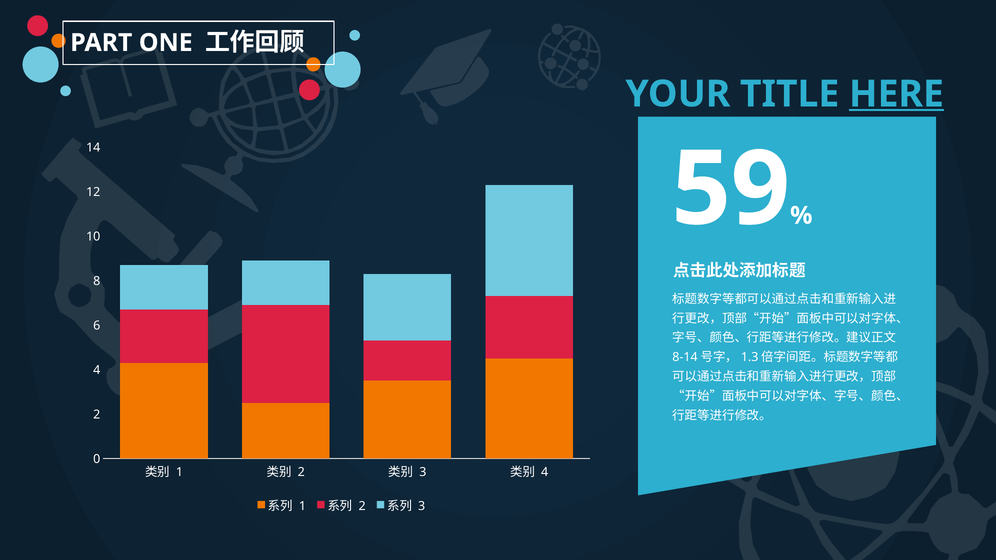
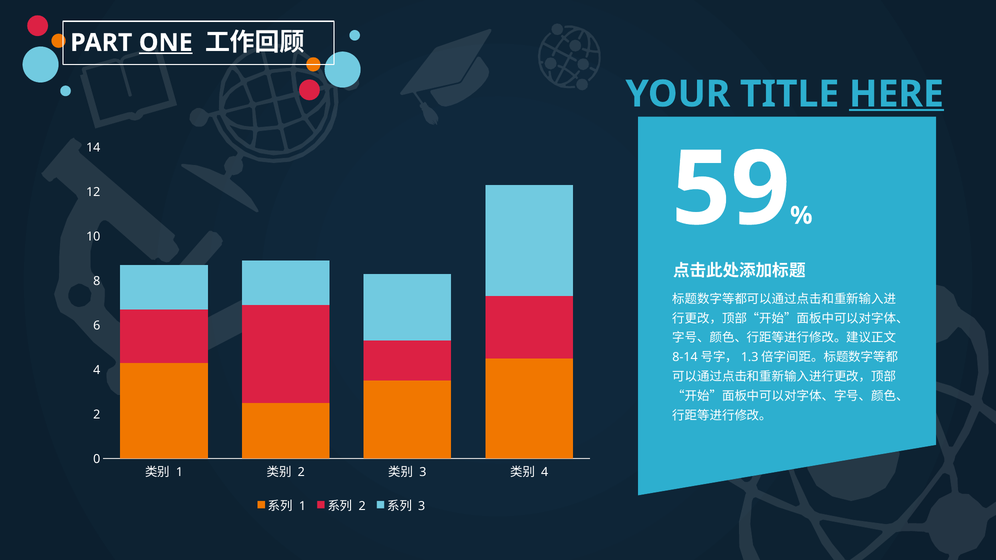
ONE underline: none -> present
